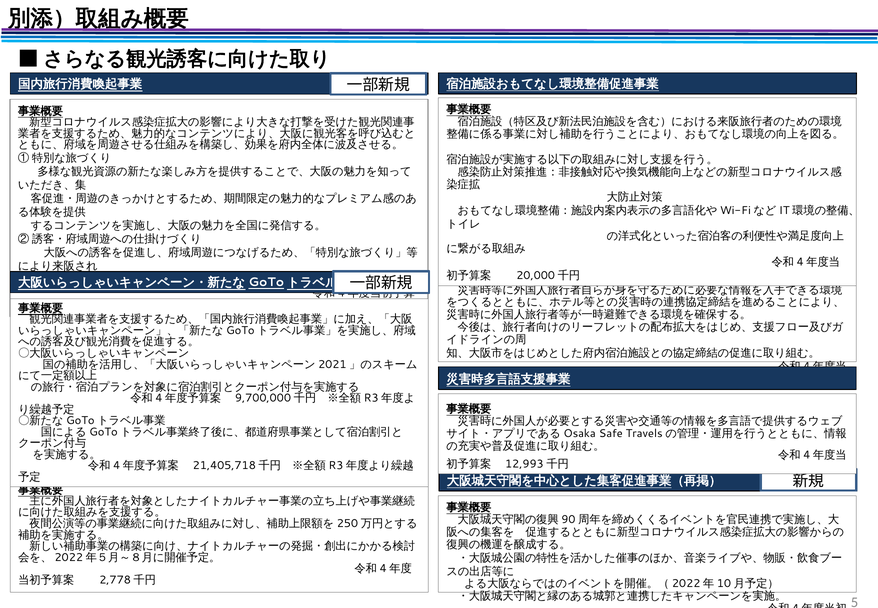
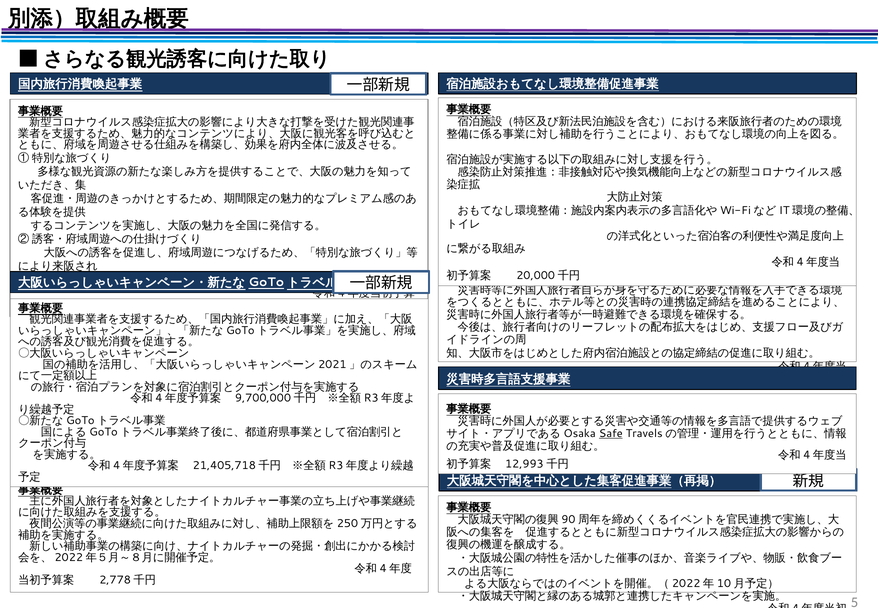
Safe underline: none -> present
